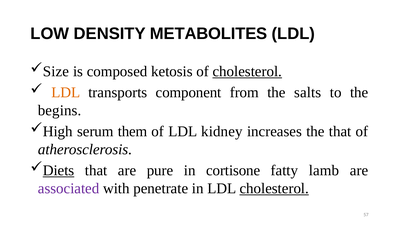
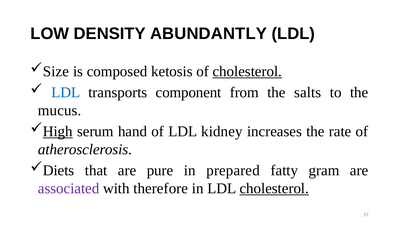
METABOLITES: METABOLITES -> ABUNDANTLY
LDL at (66, 92) colour: orange -> blue
begins: begins -> mucus
High underline: none -> present
them: them -> hand
the that: that -> rate
Diets underline: present -> none
cortisone: cortisone -> prepared
lamb: lamb -> gram
penetrate: penetrate -> therefore
